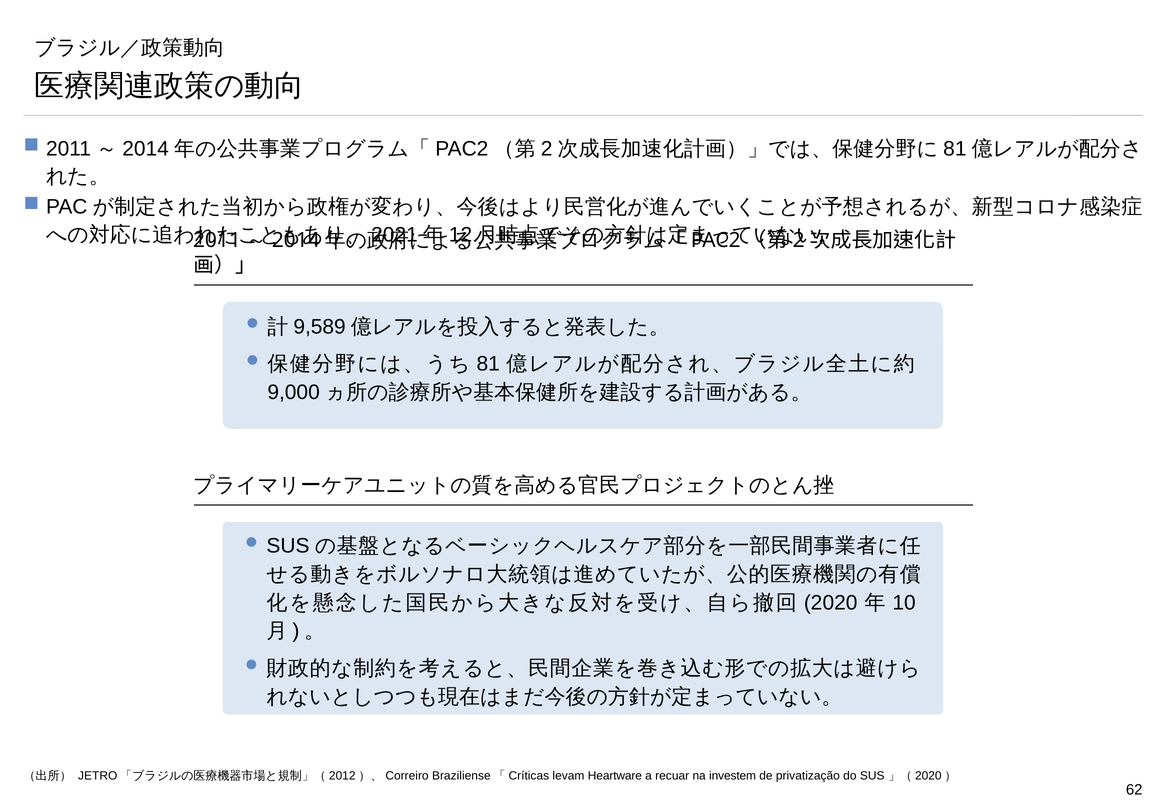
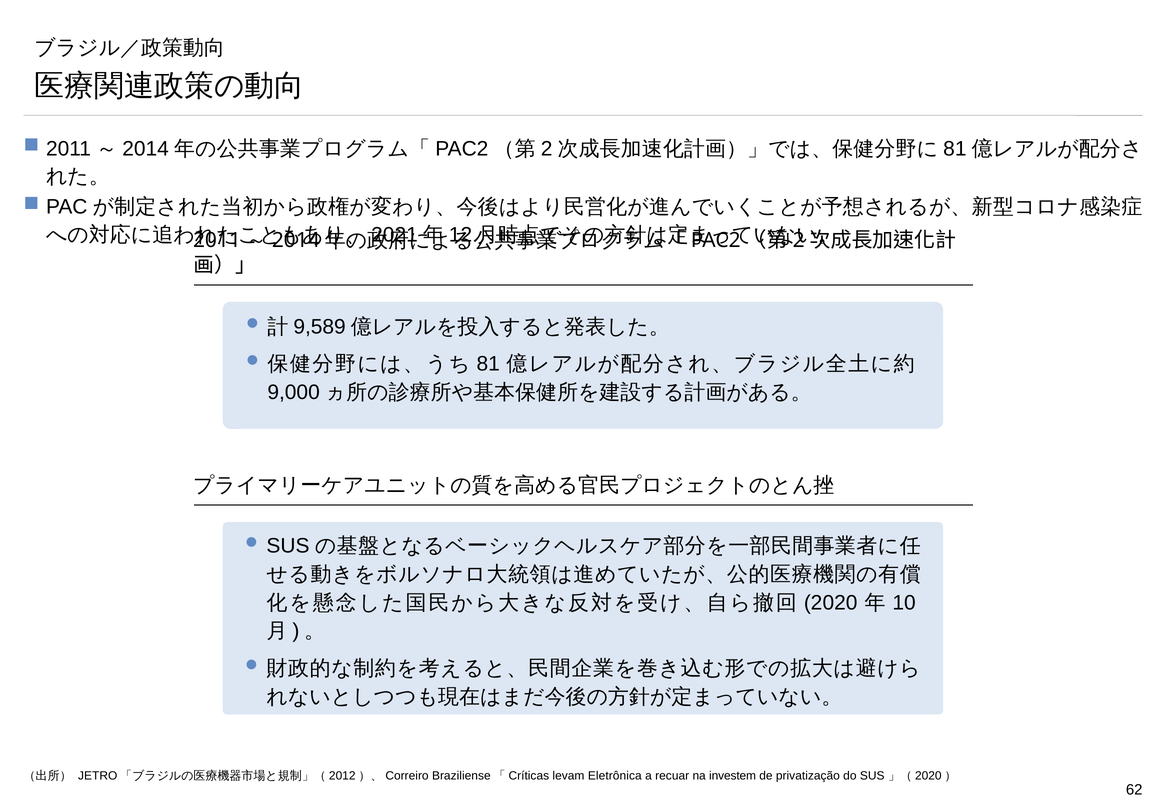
Heartware: Heartware -> Eletrônica
